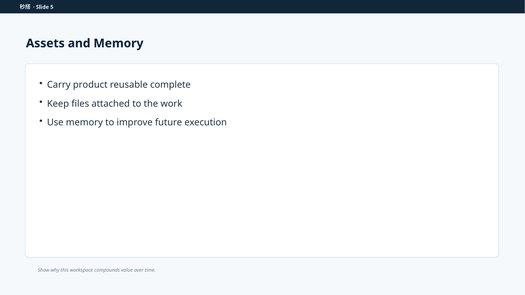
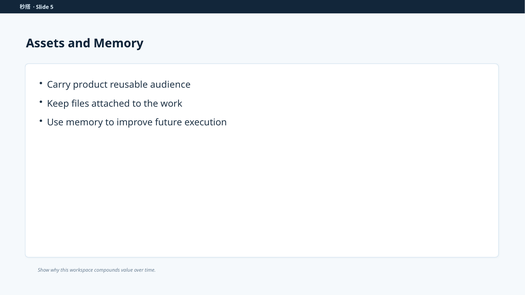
complete: complete -> audience
